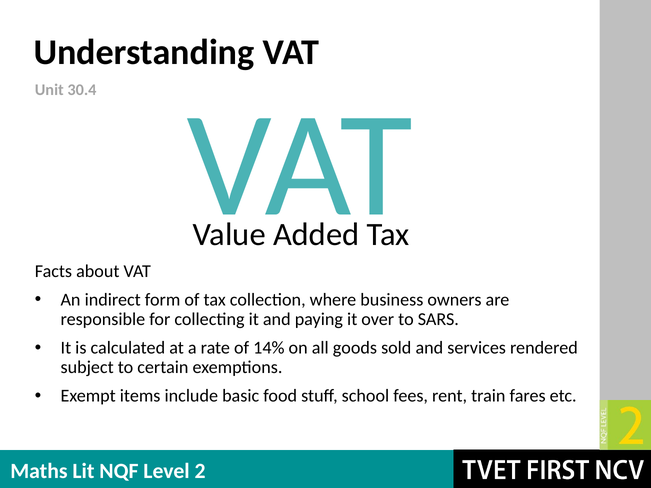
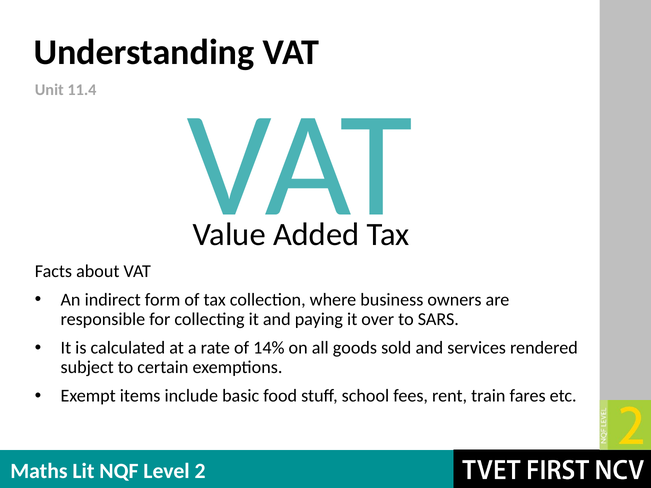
30.4: 30.4 -> 11.4
